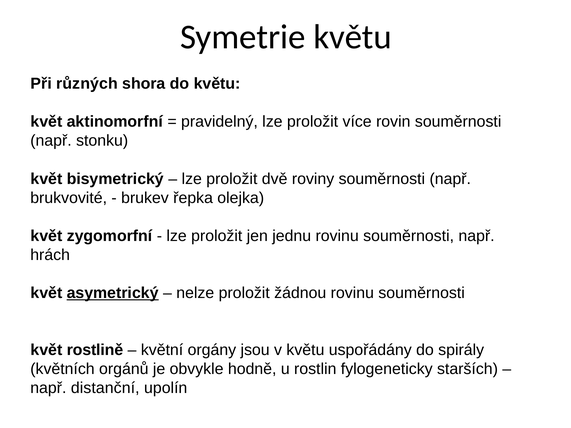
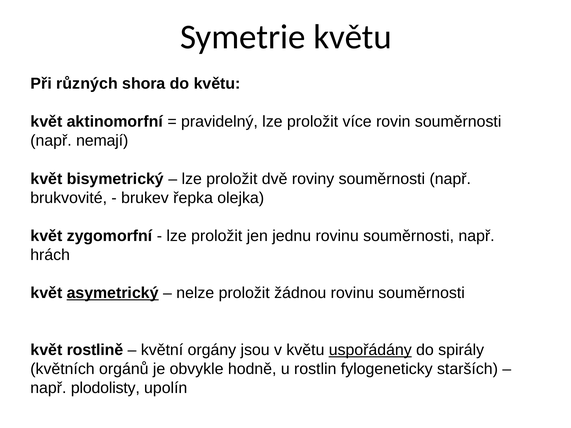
stonku: stonku -> nemají
uspořádány underline: none -> present
distanční: distanční -> plodolisty
